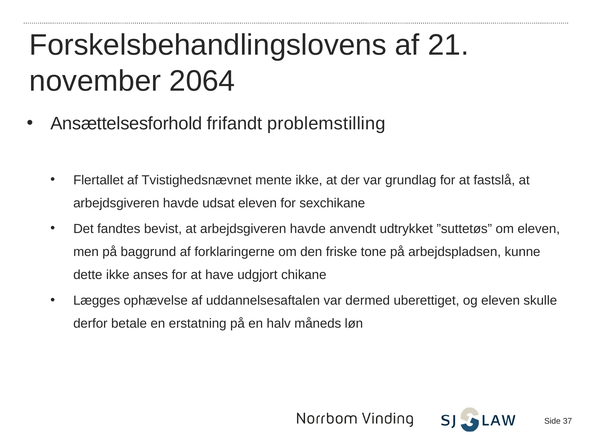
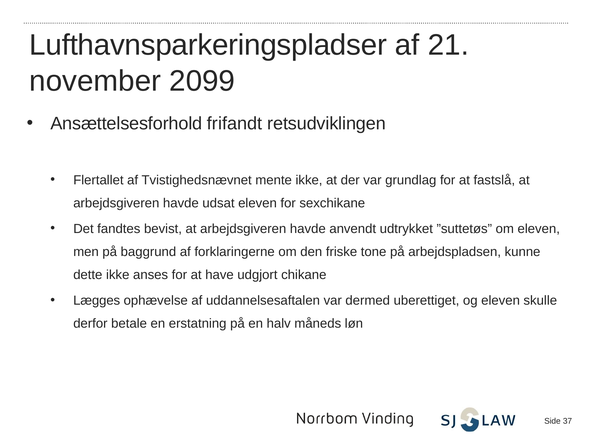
Forskelsbehandlingslovens: Forskelsbehandlingslovens -> Lufthavnsparkeringspladser
2064: 2064 -> 2099
problemstilling: problemstilling -> retsudviklingen
